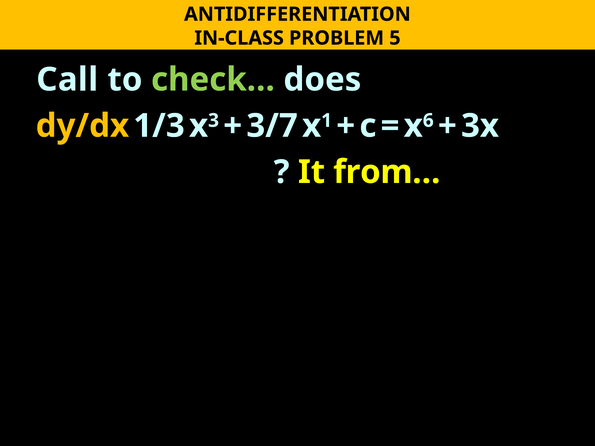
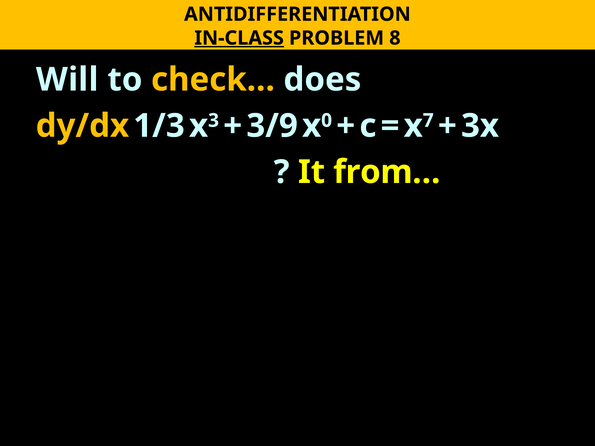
IN-CLASS underline: none -> present
5: 5 -> 8
Call: Call -> Will
check… colour: light green -> yellow
3/7: 3/7 -> 3/9
1: 1 -> 0
6: 6 -> 7
